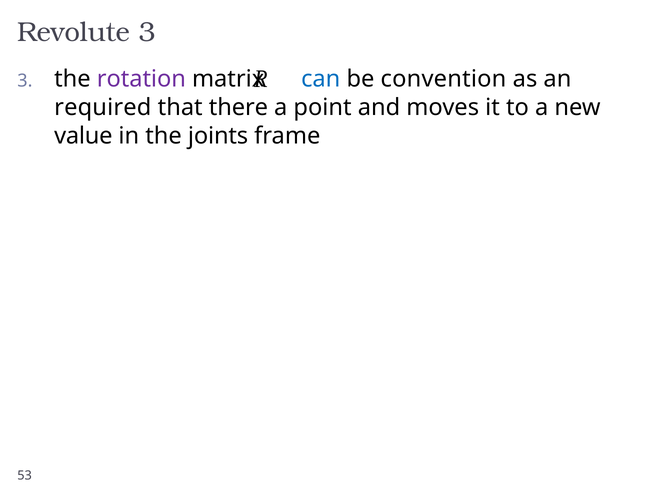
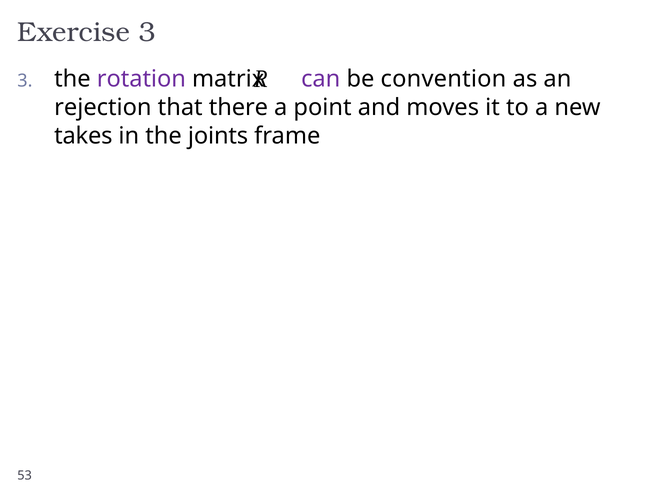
Revolute: Revolute -> Exercise
can colour: blue -> purple
required: required -> rejection
value: value -> takes
